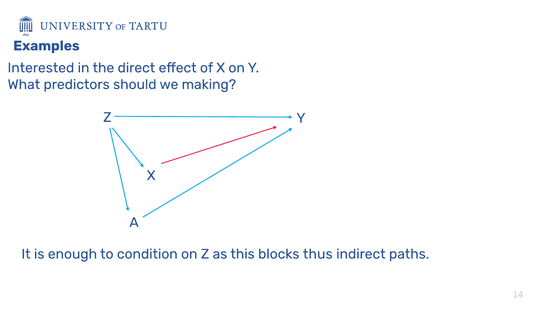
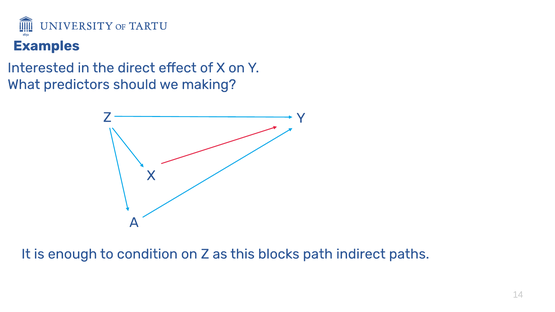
thus: thus -> path
